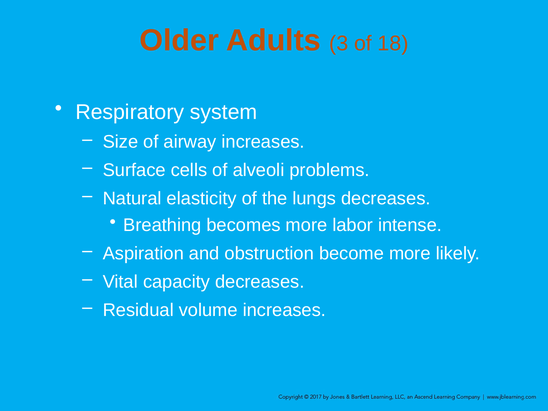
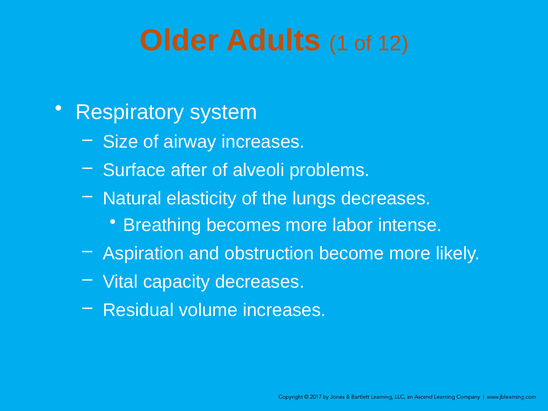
3: 3 -> 1
18: 18 -> 12
cells: cells -> after
